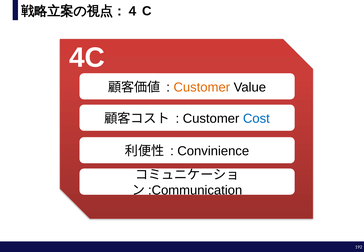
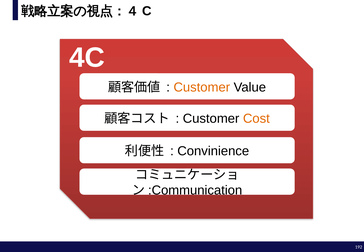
Cost colour: blue -> orange
